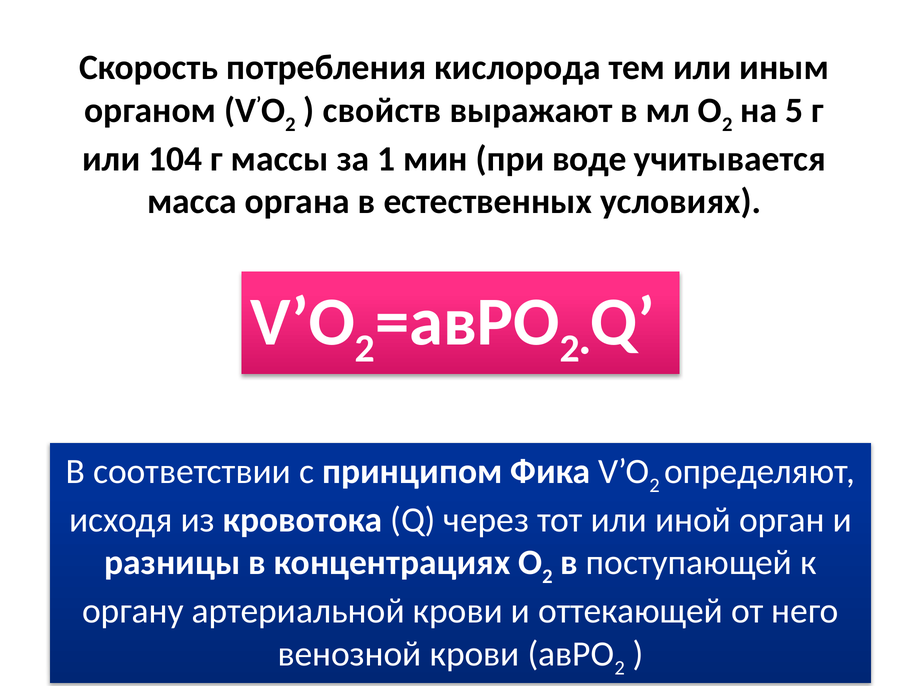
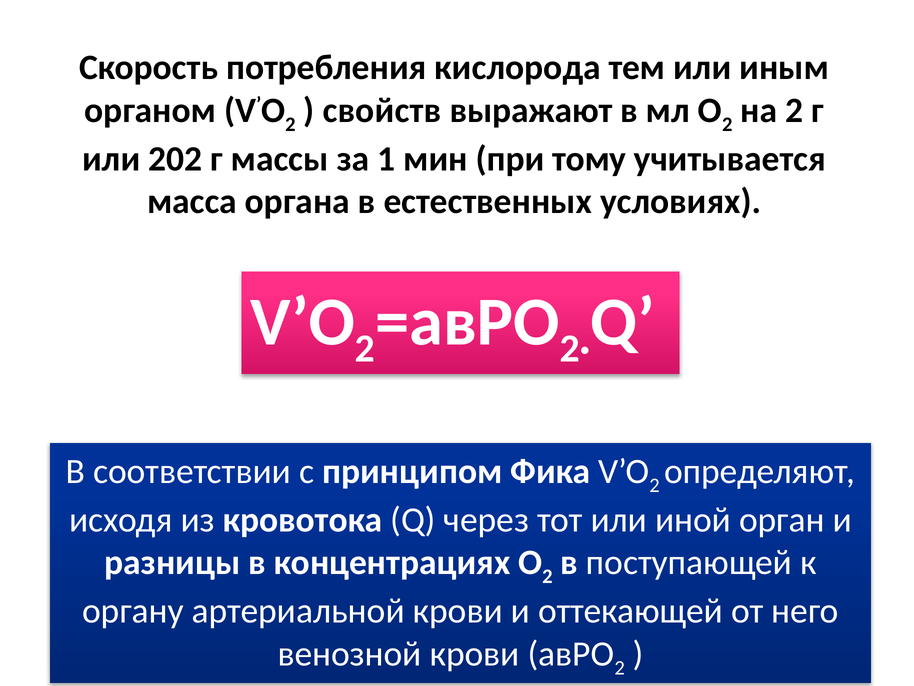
на 5: 5 -> 2
104: 104 -> 202
воде: воде -> тому
